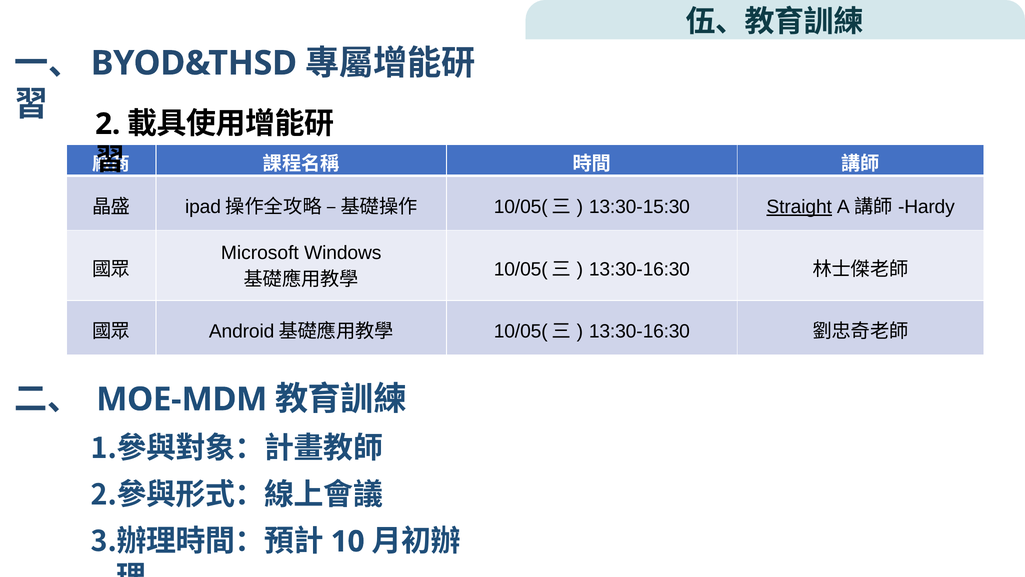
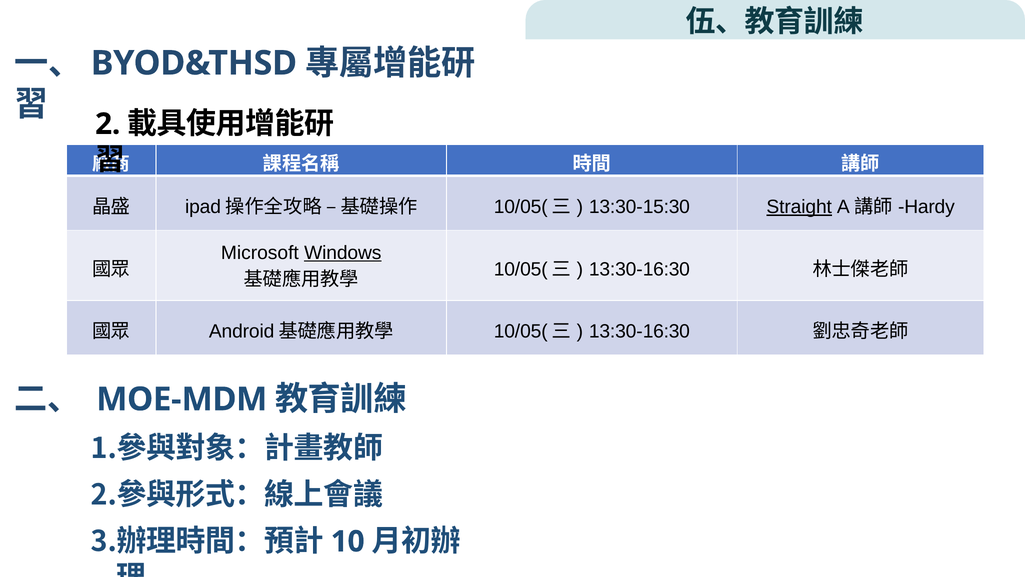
Windows underline: none -> present
